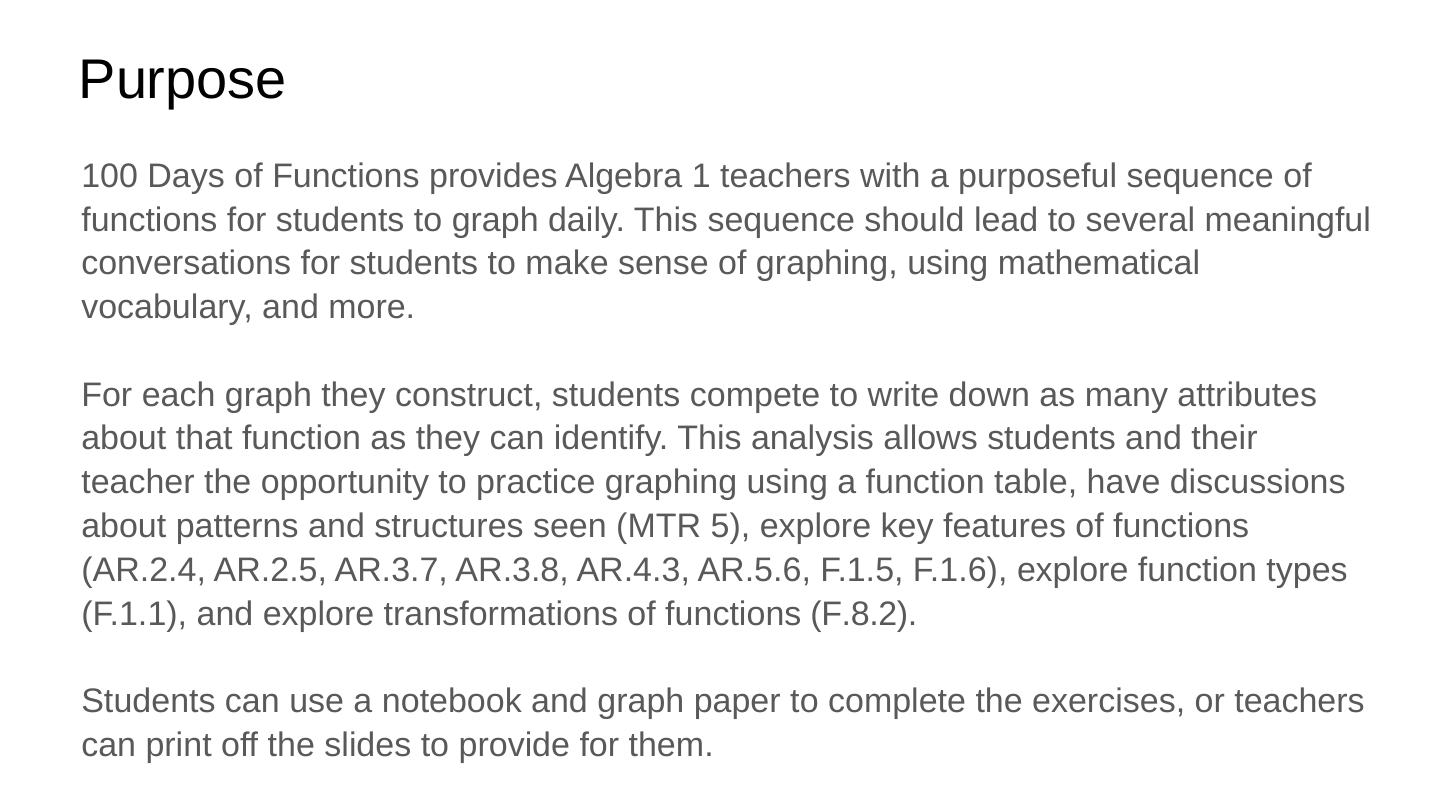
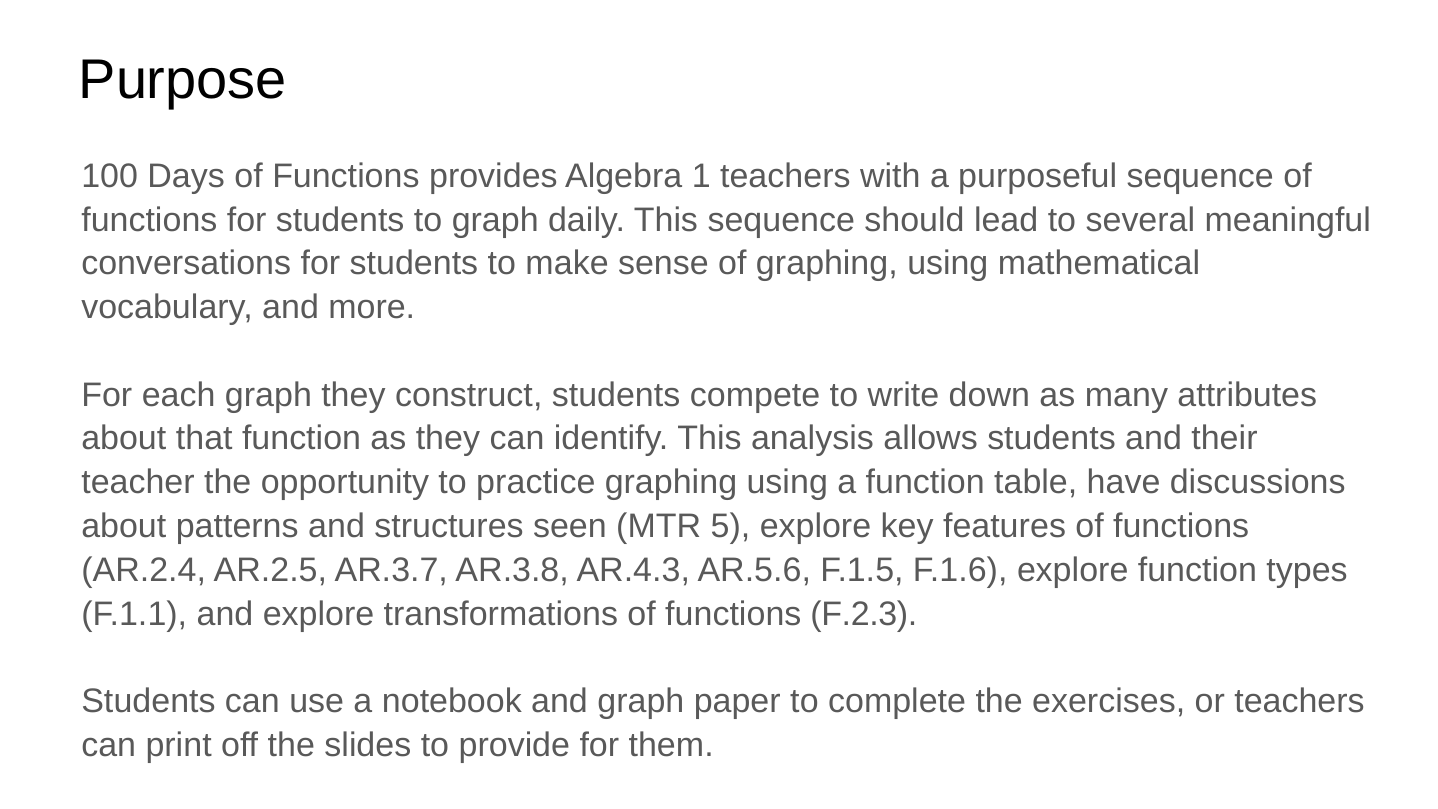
F.8.2: F.8.2 -> F.2.3
